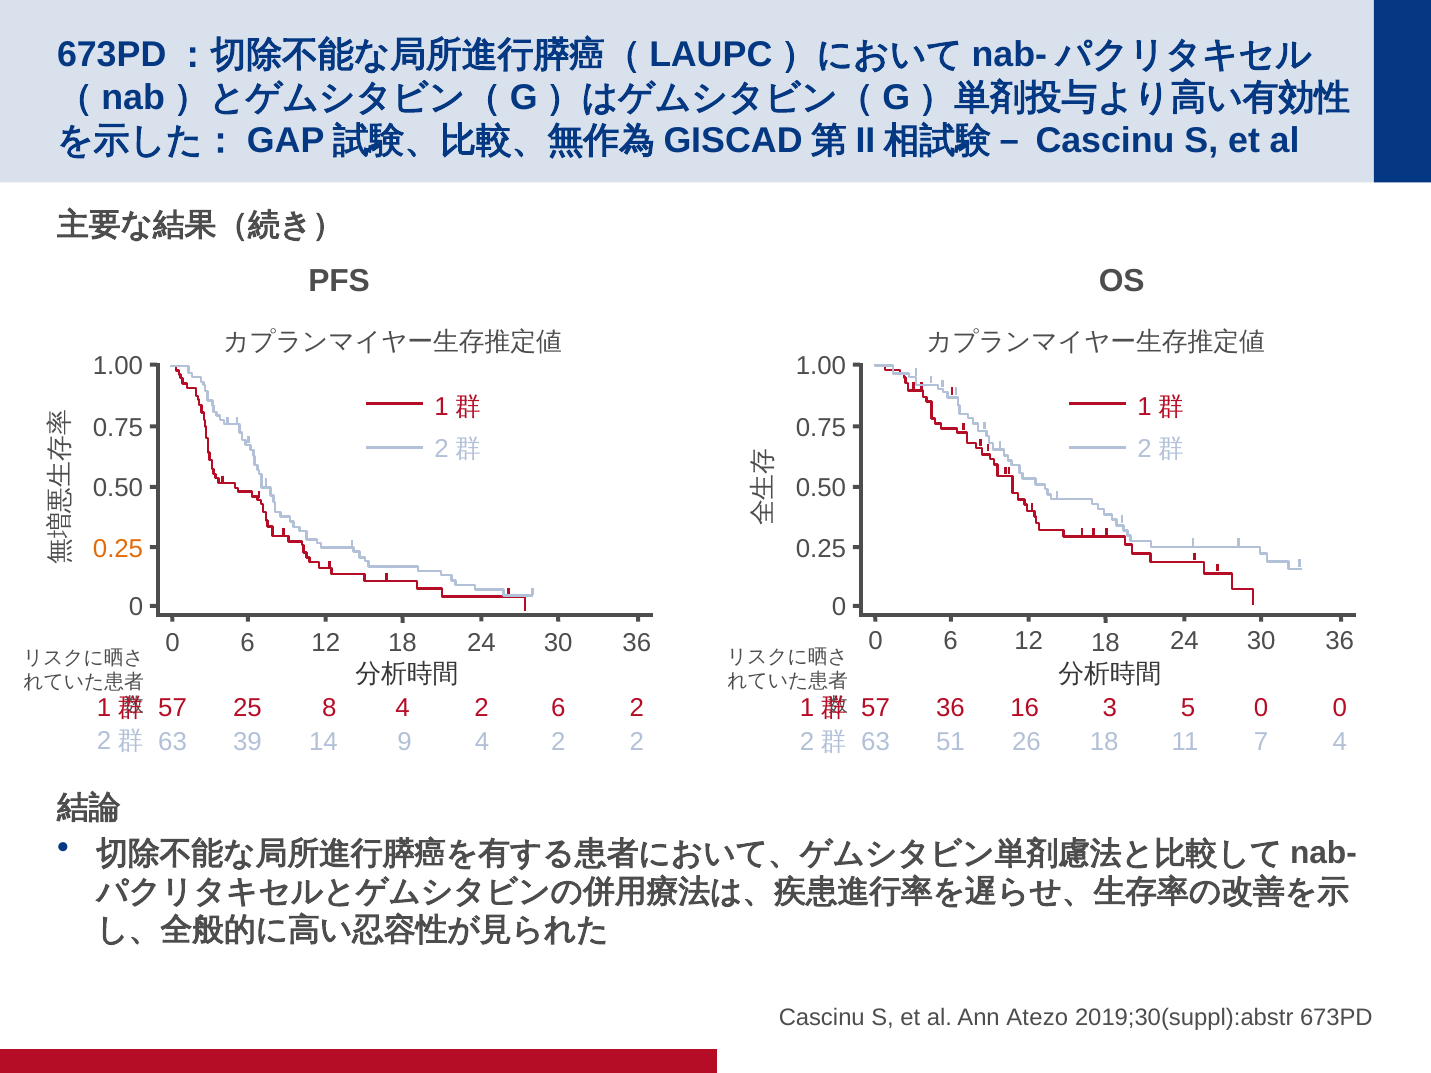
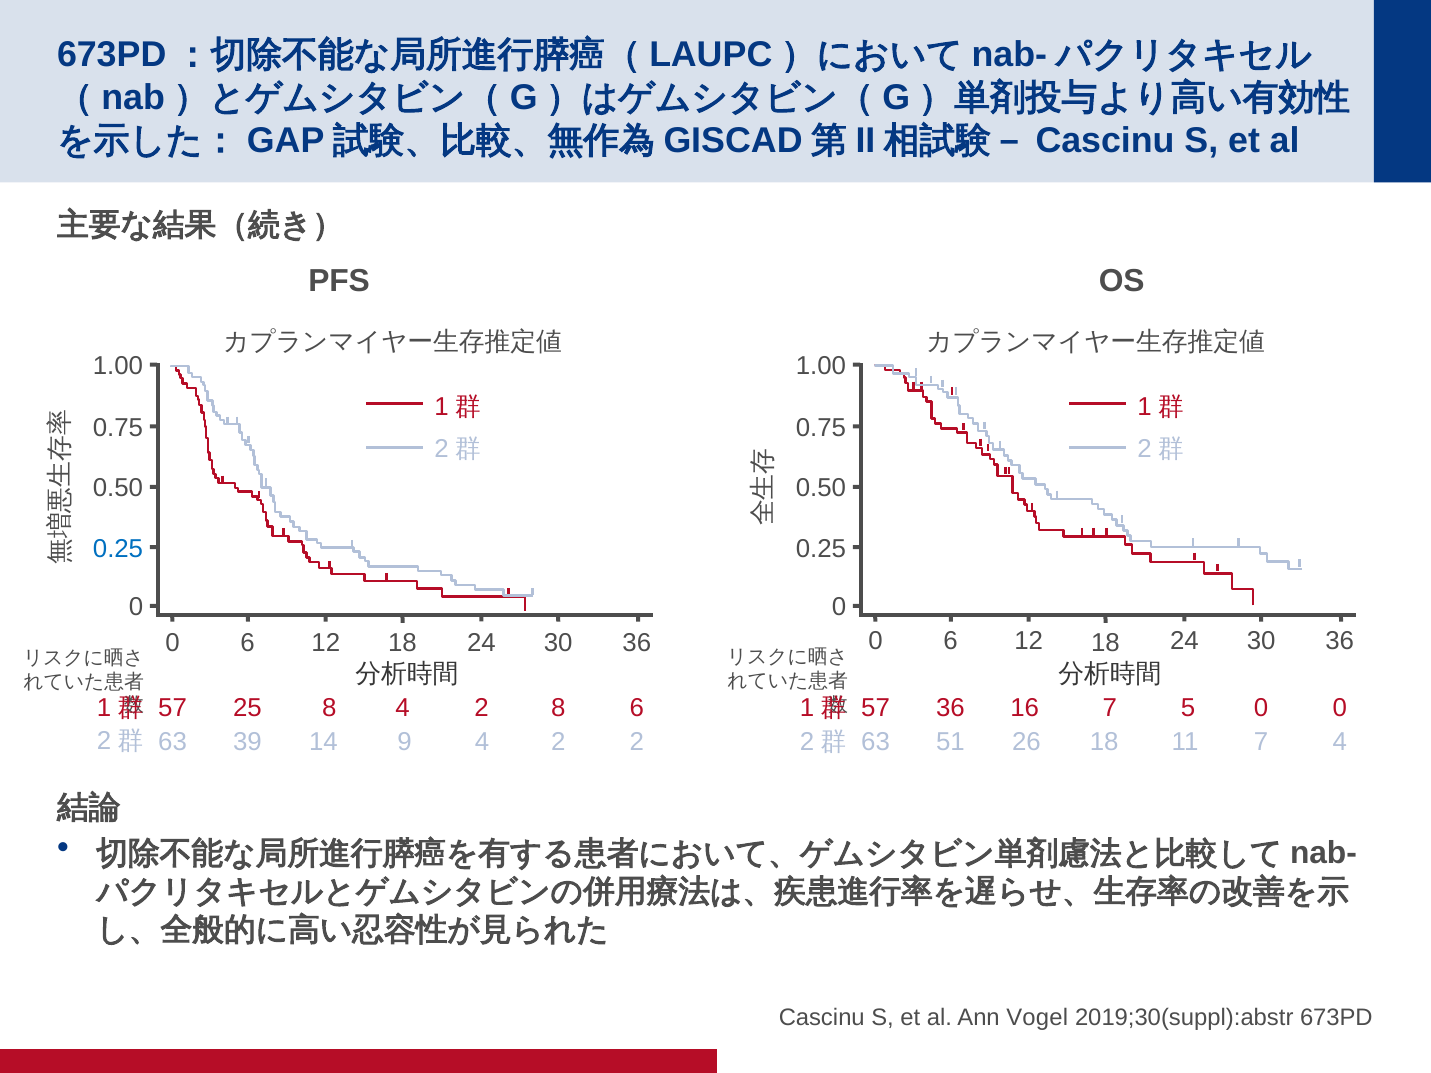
0.25 at (118, 549) colour: orange -> blue
25 6: 6 -> 8
2 2: 2 -> 6
16 3: 3 -> 7
Atezo: Atezo -> Vogel
